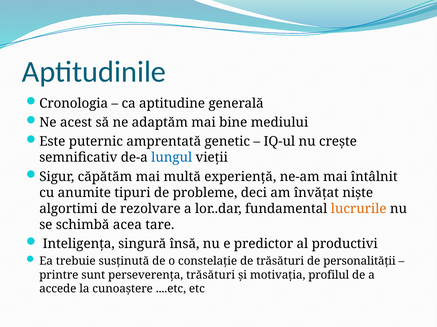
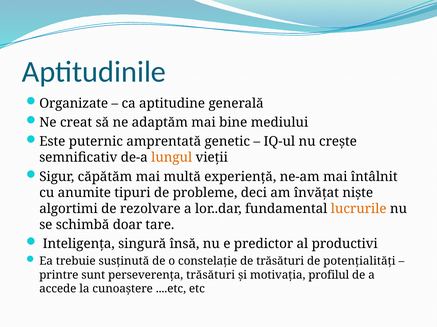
Cronologia: Cronologia -> Organizate
acest: acest -> creat
lungul colour: blue -> orange
acea: acea -> doar
personalității: personalității -> potențialități
